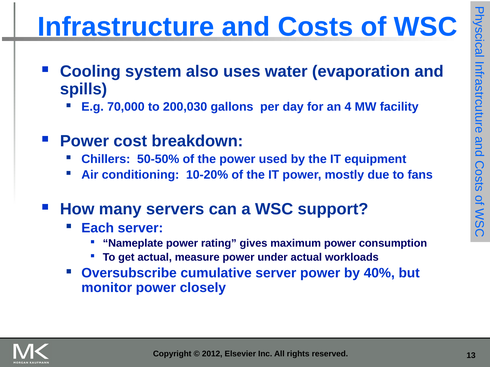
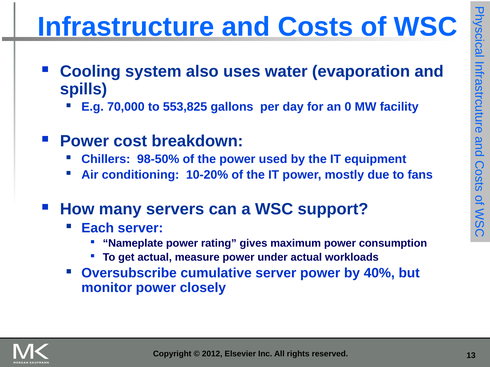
200,030: 200,030 -> 553,825
4: 4 -> 0
50-50%: 50-50% -> 98-50%
